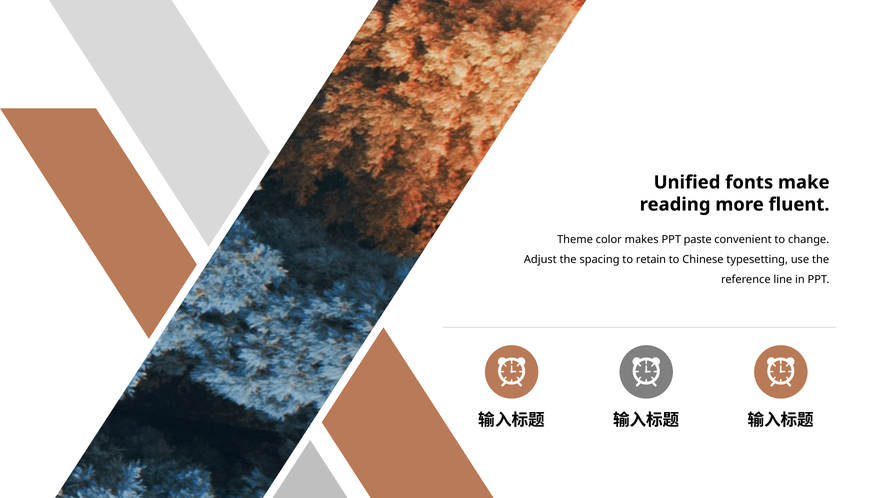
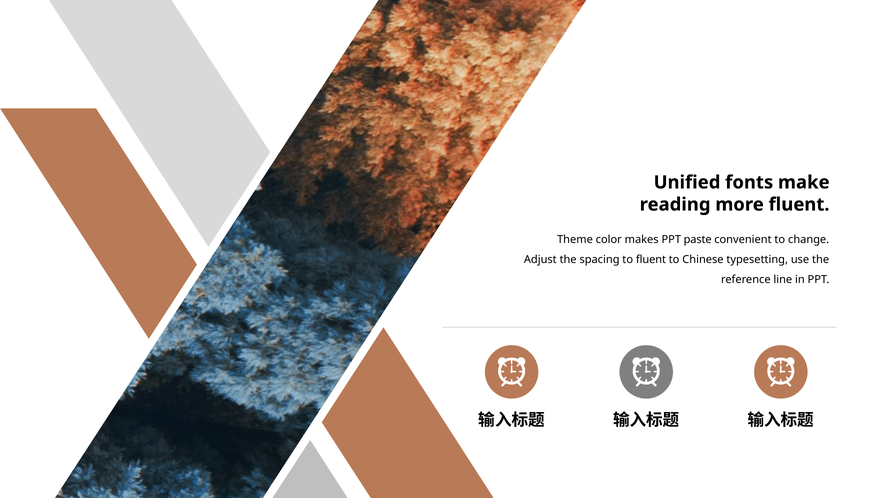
to retain: retain -> fluent
